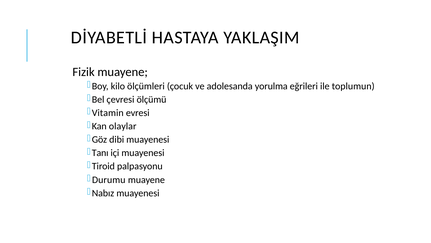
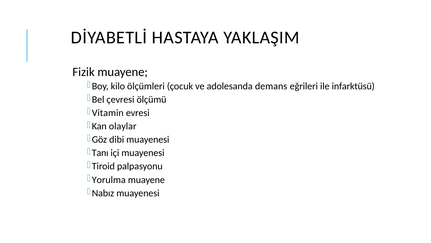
yorulma: yorulma -> demans
toplumun: toplumun -> infarktüsü
Durumu: Durumu -> Yorulma
